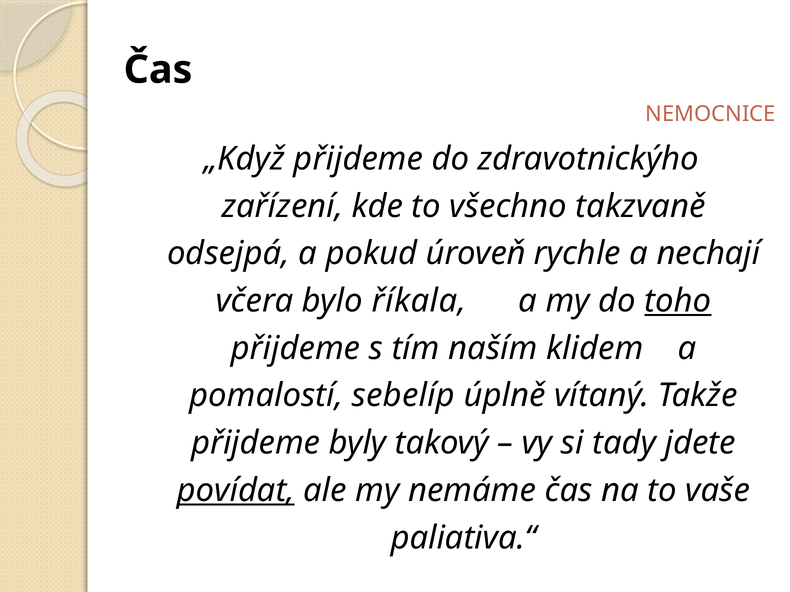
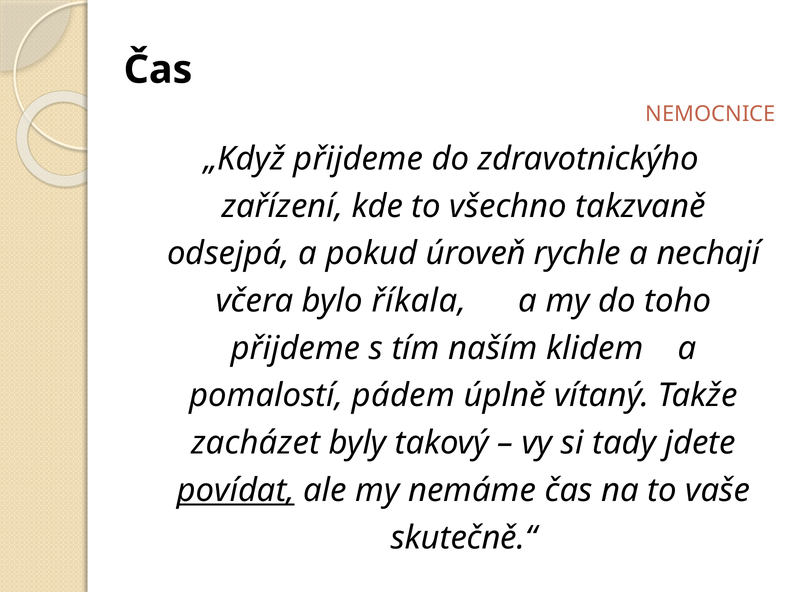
toho underline: present -> none
sebelíp: sebelíp -> pádem
přijdeme at (256, 443): přijdeme -> zacházet
paliativa.“: paliativa.“ -> skutečně.“
